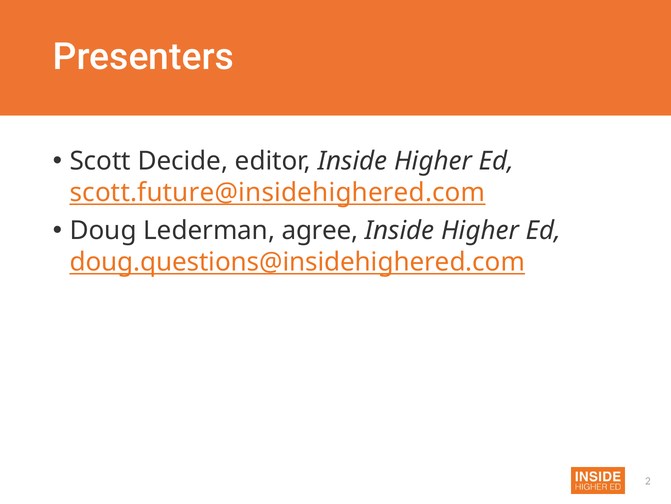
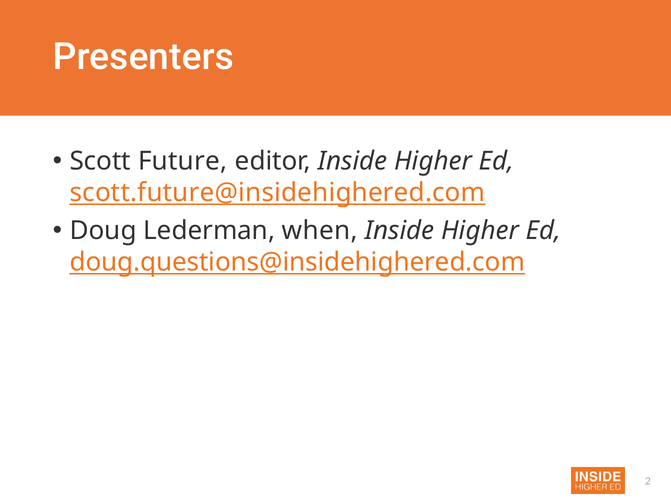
Decide: Decide -> Future
agree: agree -> when
